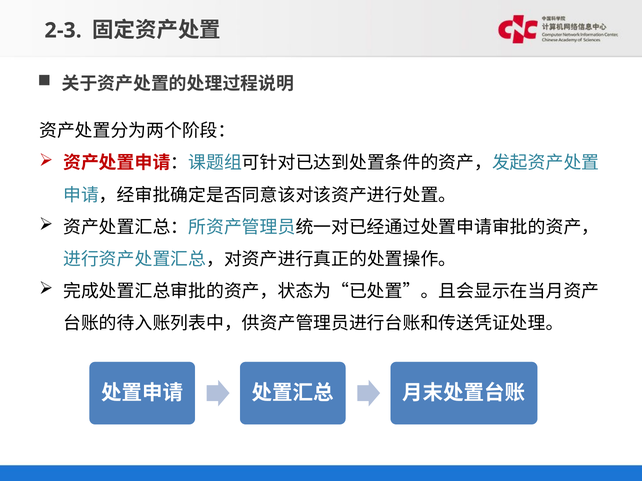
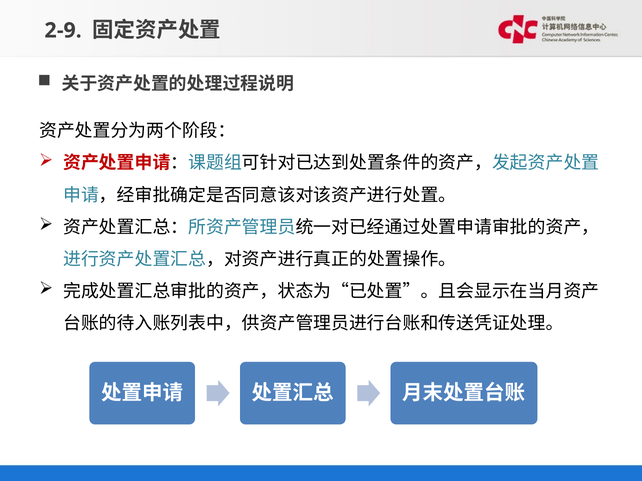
2-3: 2-3 -> 2-9
